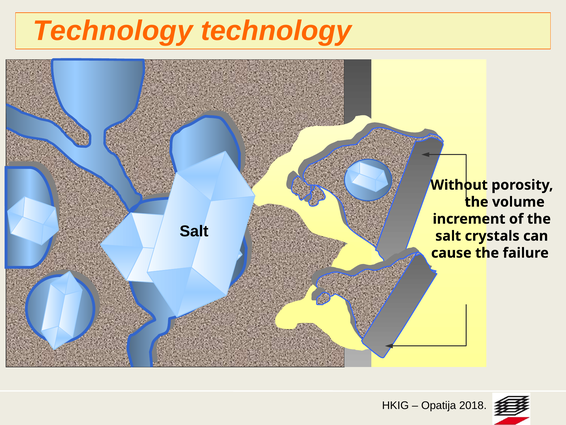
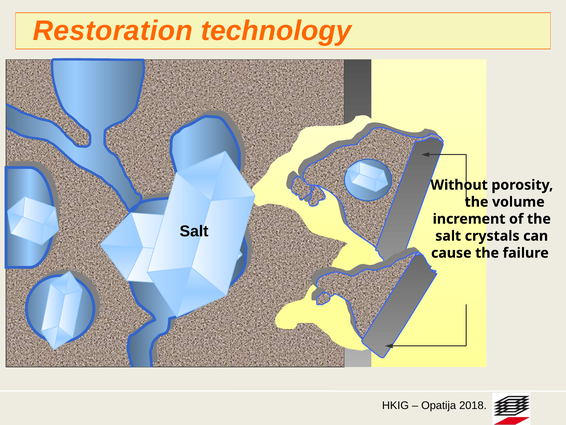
Technology at (113, 31): Technology -> Restoration
